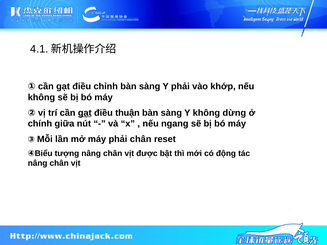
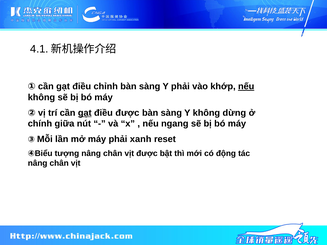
nếu at (246, 87) underline: none -> present
điều thuận: thuận -> được
phải chân: chân -> xanh
